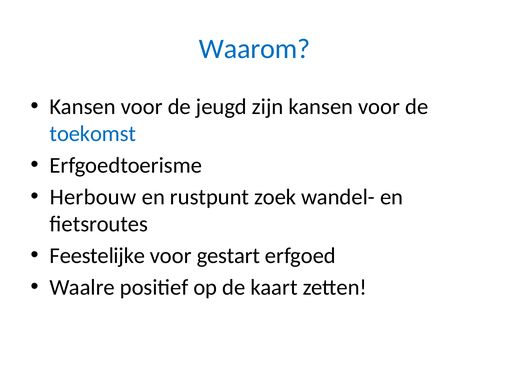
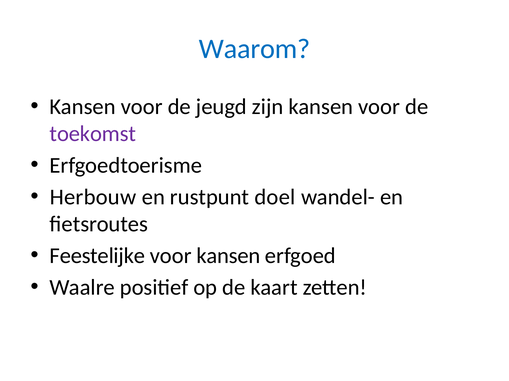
toekomst colour: blue -> purple
zoek: zoek -> doel
voor gestart: gestart -> kansen
